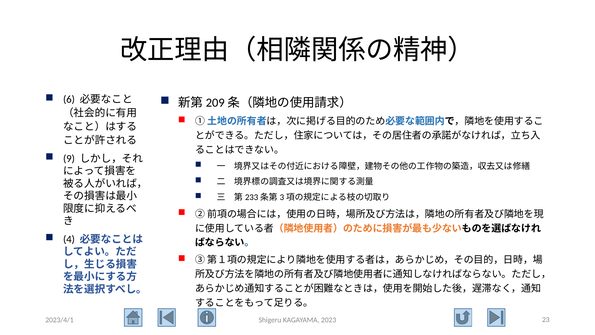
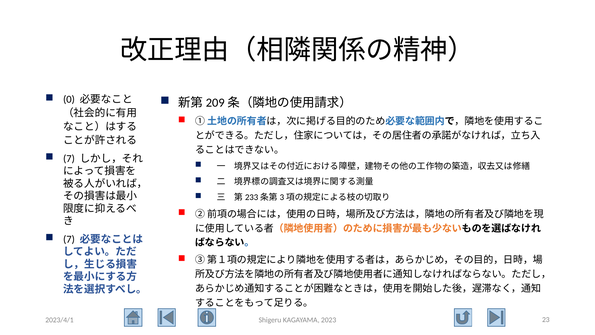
6: 6 -> 0
9 at (69, 158): 9 -> 7
4 at (69, 239): 4 -> 7
